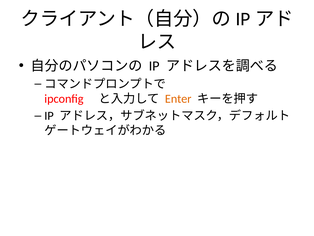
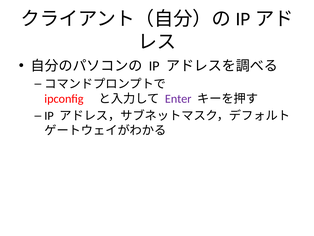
Enter colour: orange -> purple
